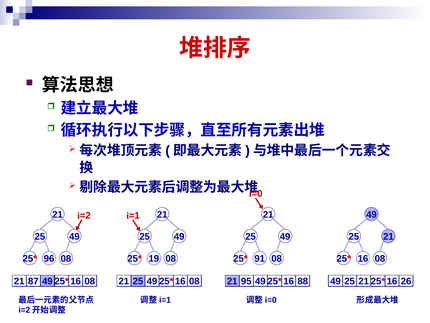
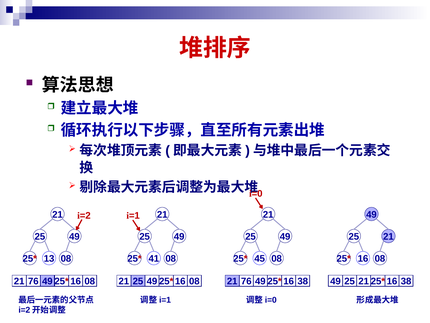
96: 96 -> 13
19: 19 -> 41
91: 91 -> 45
87 at (33, 281): 87 -> 76
95 at (246, 281): 95 -> 76
88 at (303, 281): 88 -> 38
26 at (406, 281): 26 -> 38
